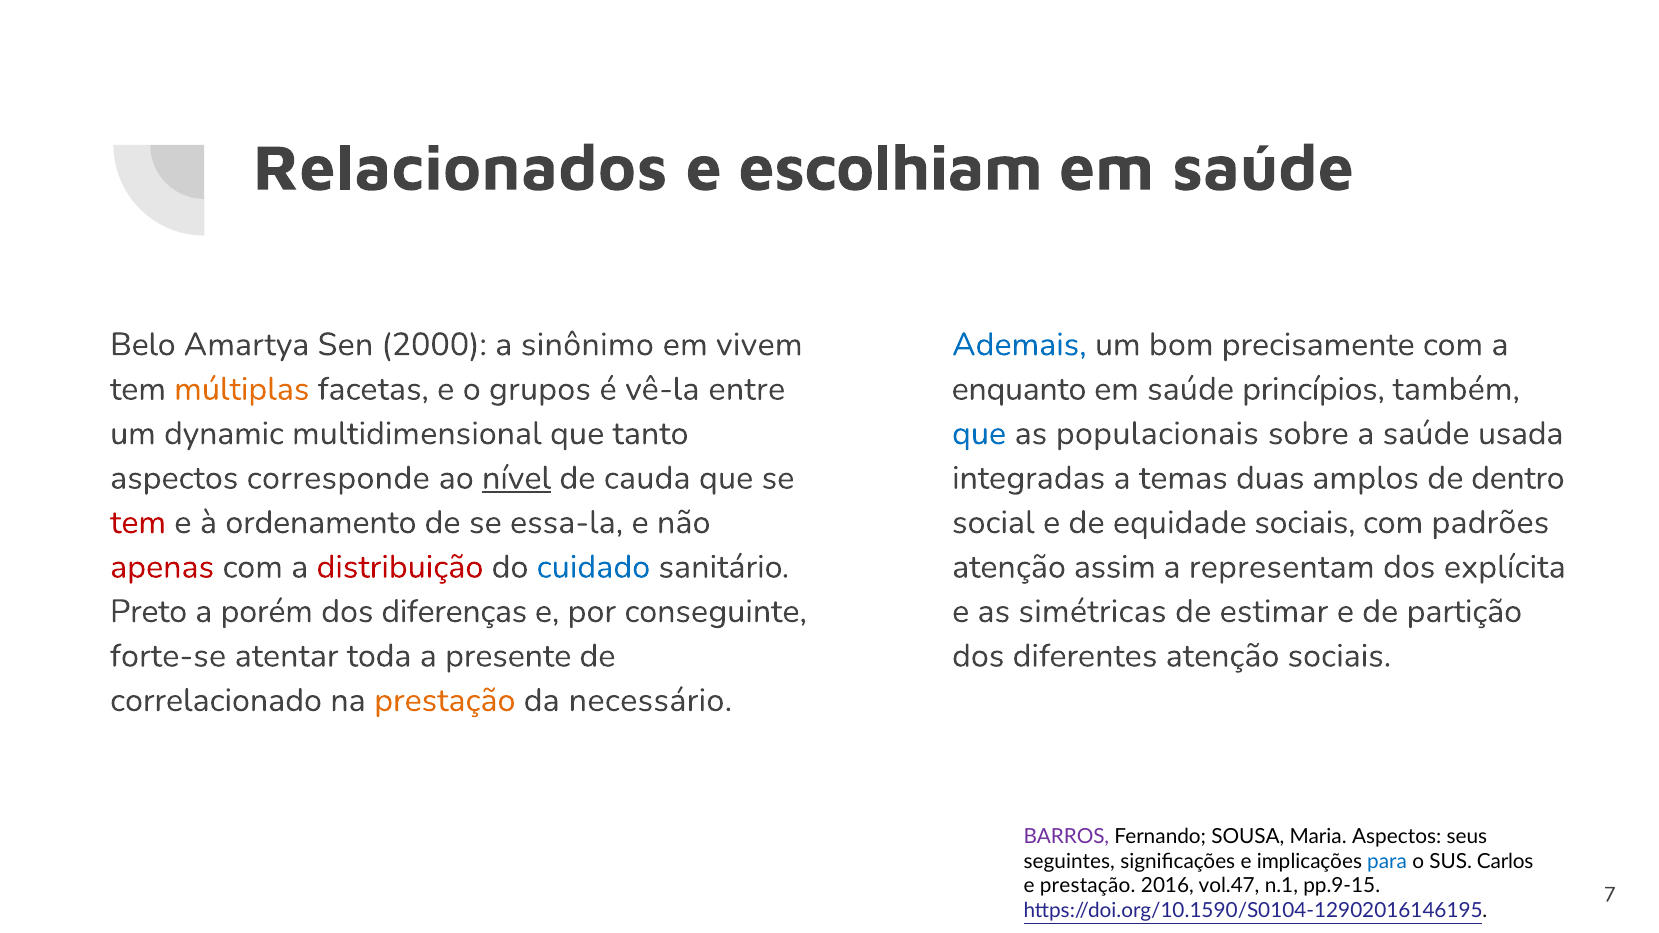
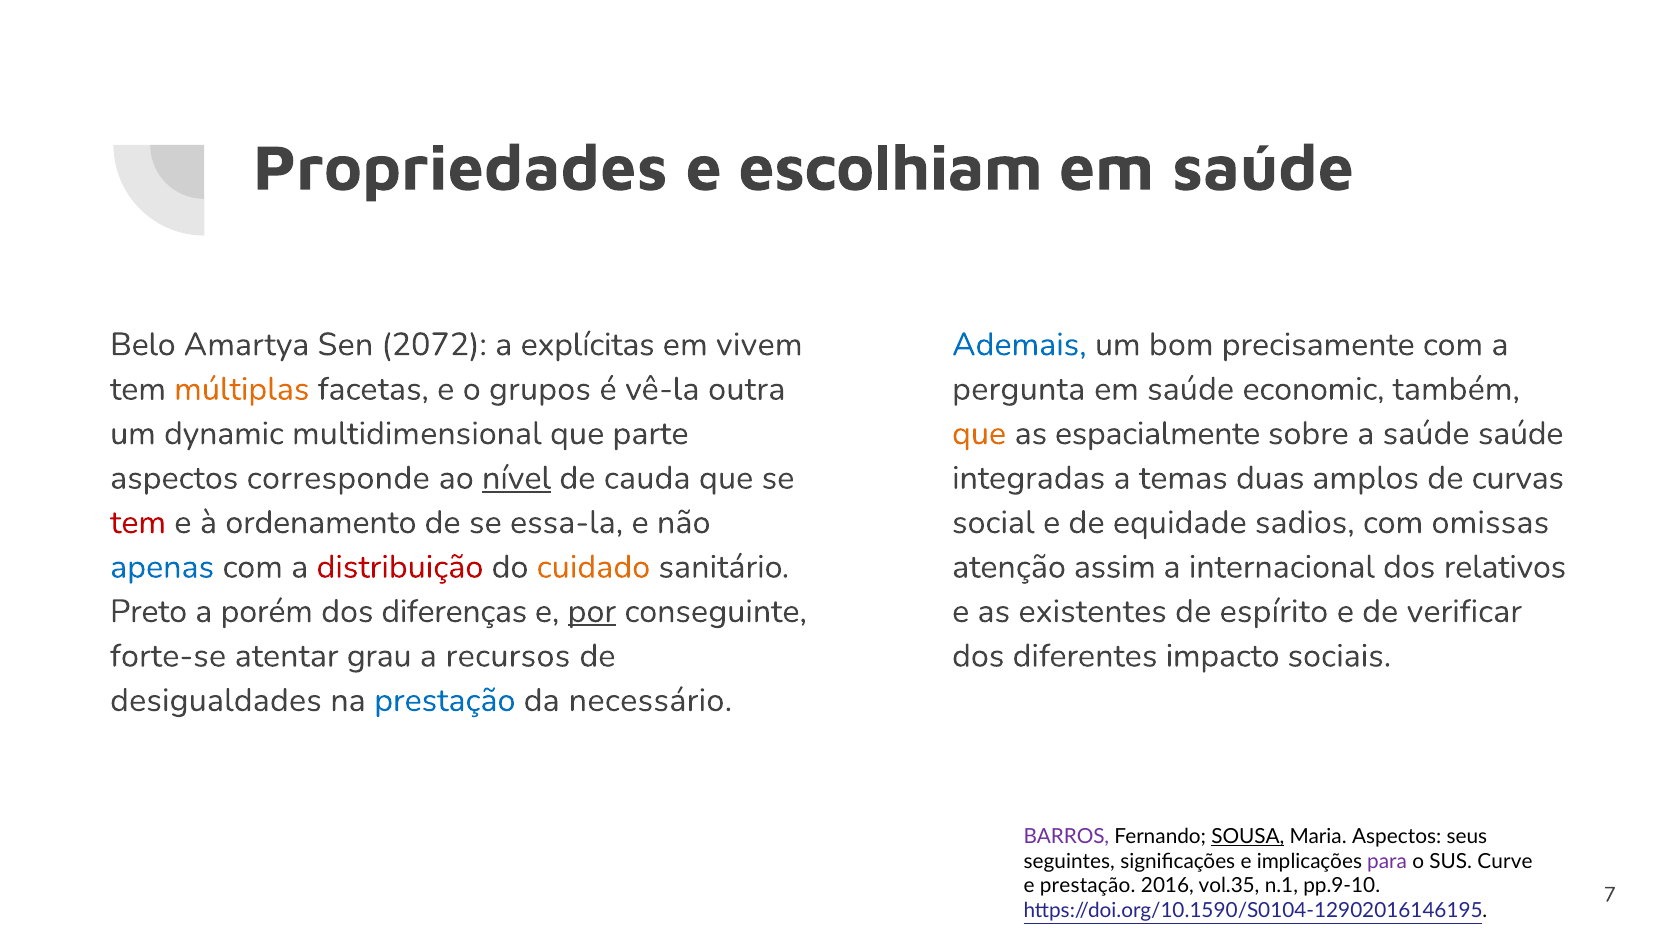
Relacionados: Relacionados -> Propriedades
2000: 2000 -> 2072
sinônimo: sinônimo -> explícitas
entre: entre -> outra
enquanto: enquanto -> pergunta
princípios: princípios -> economic
tanto: tanto -> parte
que at (979, 434) colour: blue -> orange
populacionais: populacionais -> espacialmente
saúde usada: usada -> saúde
dentro: dentro -> curvas
equidade sociais: sociais -> sadios
padrões: padrões -> omissas
apenas colour: red -> blue
cuidado colour: blue -> orange
representam: representam -> internacional
explícita: explícita -> relativos
por underline: none -> present
simétricas: simétricas -> existentes
estimar: estimar -> espírito
partição: partição -> verificar
toda: toda -> grau
presente: presente -> recursos
diferentes atenção: atenção -> impacto
correlacionado: correlacionado -> desigualdades
prestação at (445, 701) colour: orange -> blue
SOUSA underline: none -> present
para colour: blue -> purple
Carlos: Carlos -> Curve
vol.47: vol.47 -> vol.35
pp.9-15: pp.9-15 -> pp.9-10
